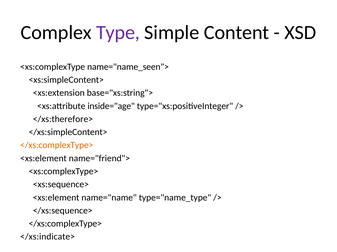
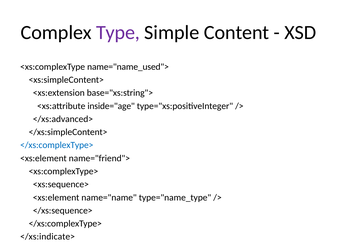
name="name_seen">: name="name_seen"> -> name="name_used">
</xs:therefore>: </xs:therefore> -> </xs:advanced>
</xs:complexType> at (57, 146) colour: orange -> blue
